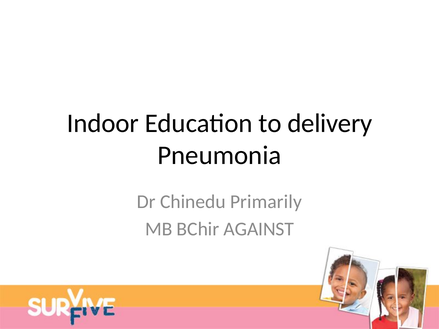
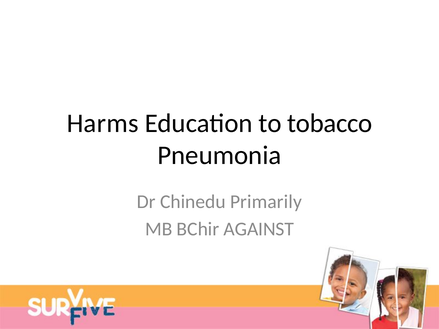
Indoor: Indoor -> Harms
delivery: delivery -> tobacco
